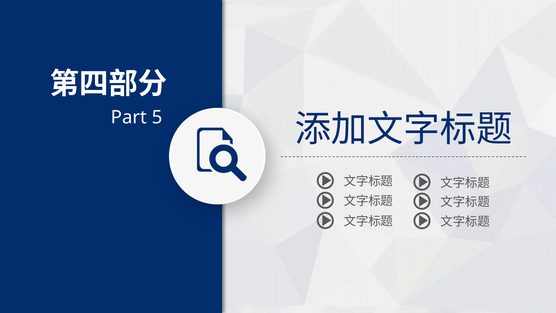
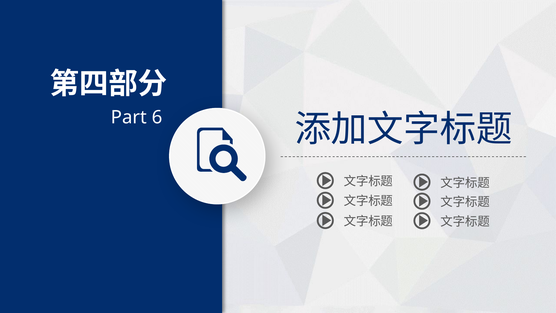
5: 5 -> 6
